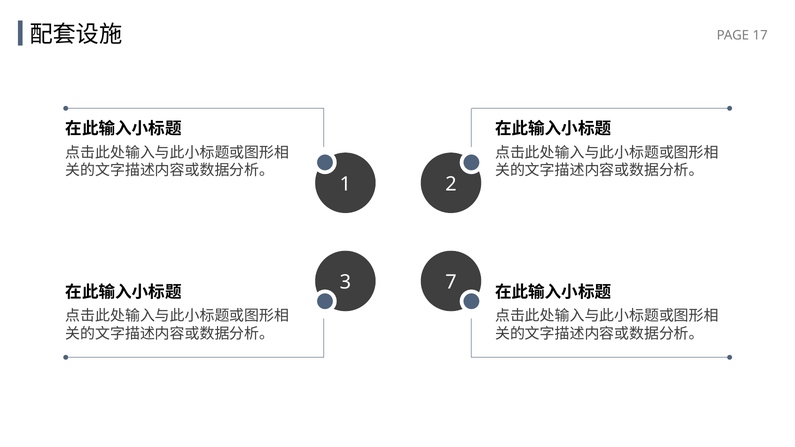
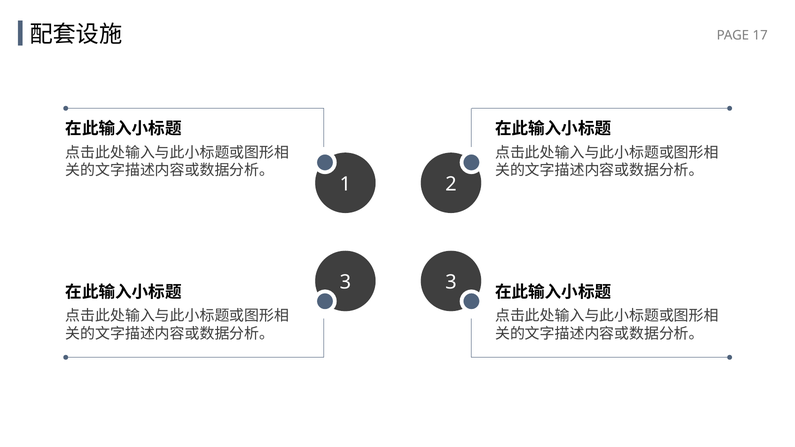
3 7: 7 -> 3
